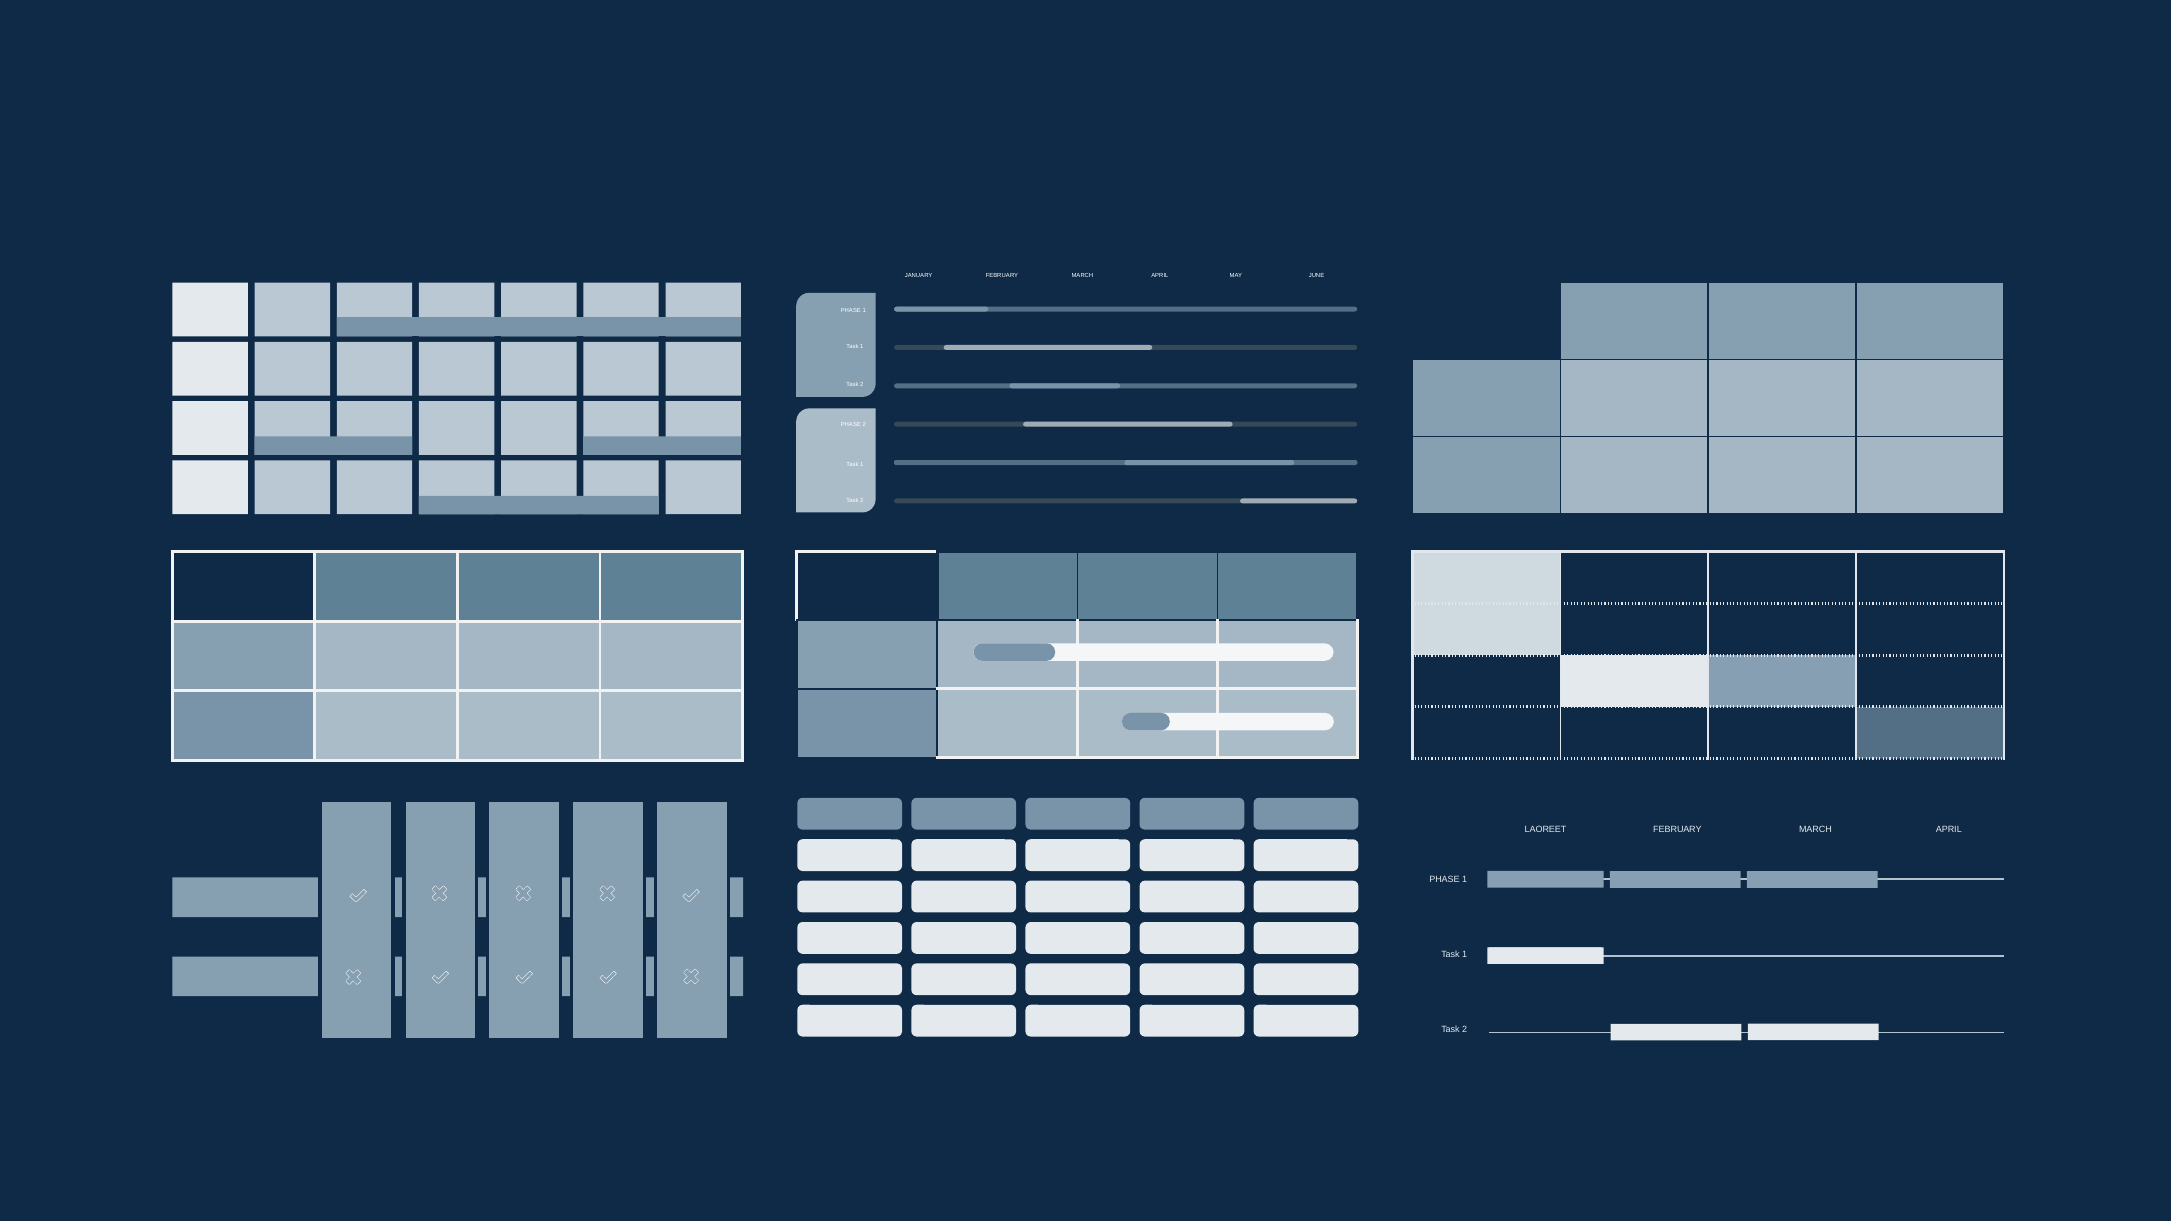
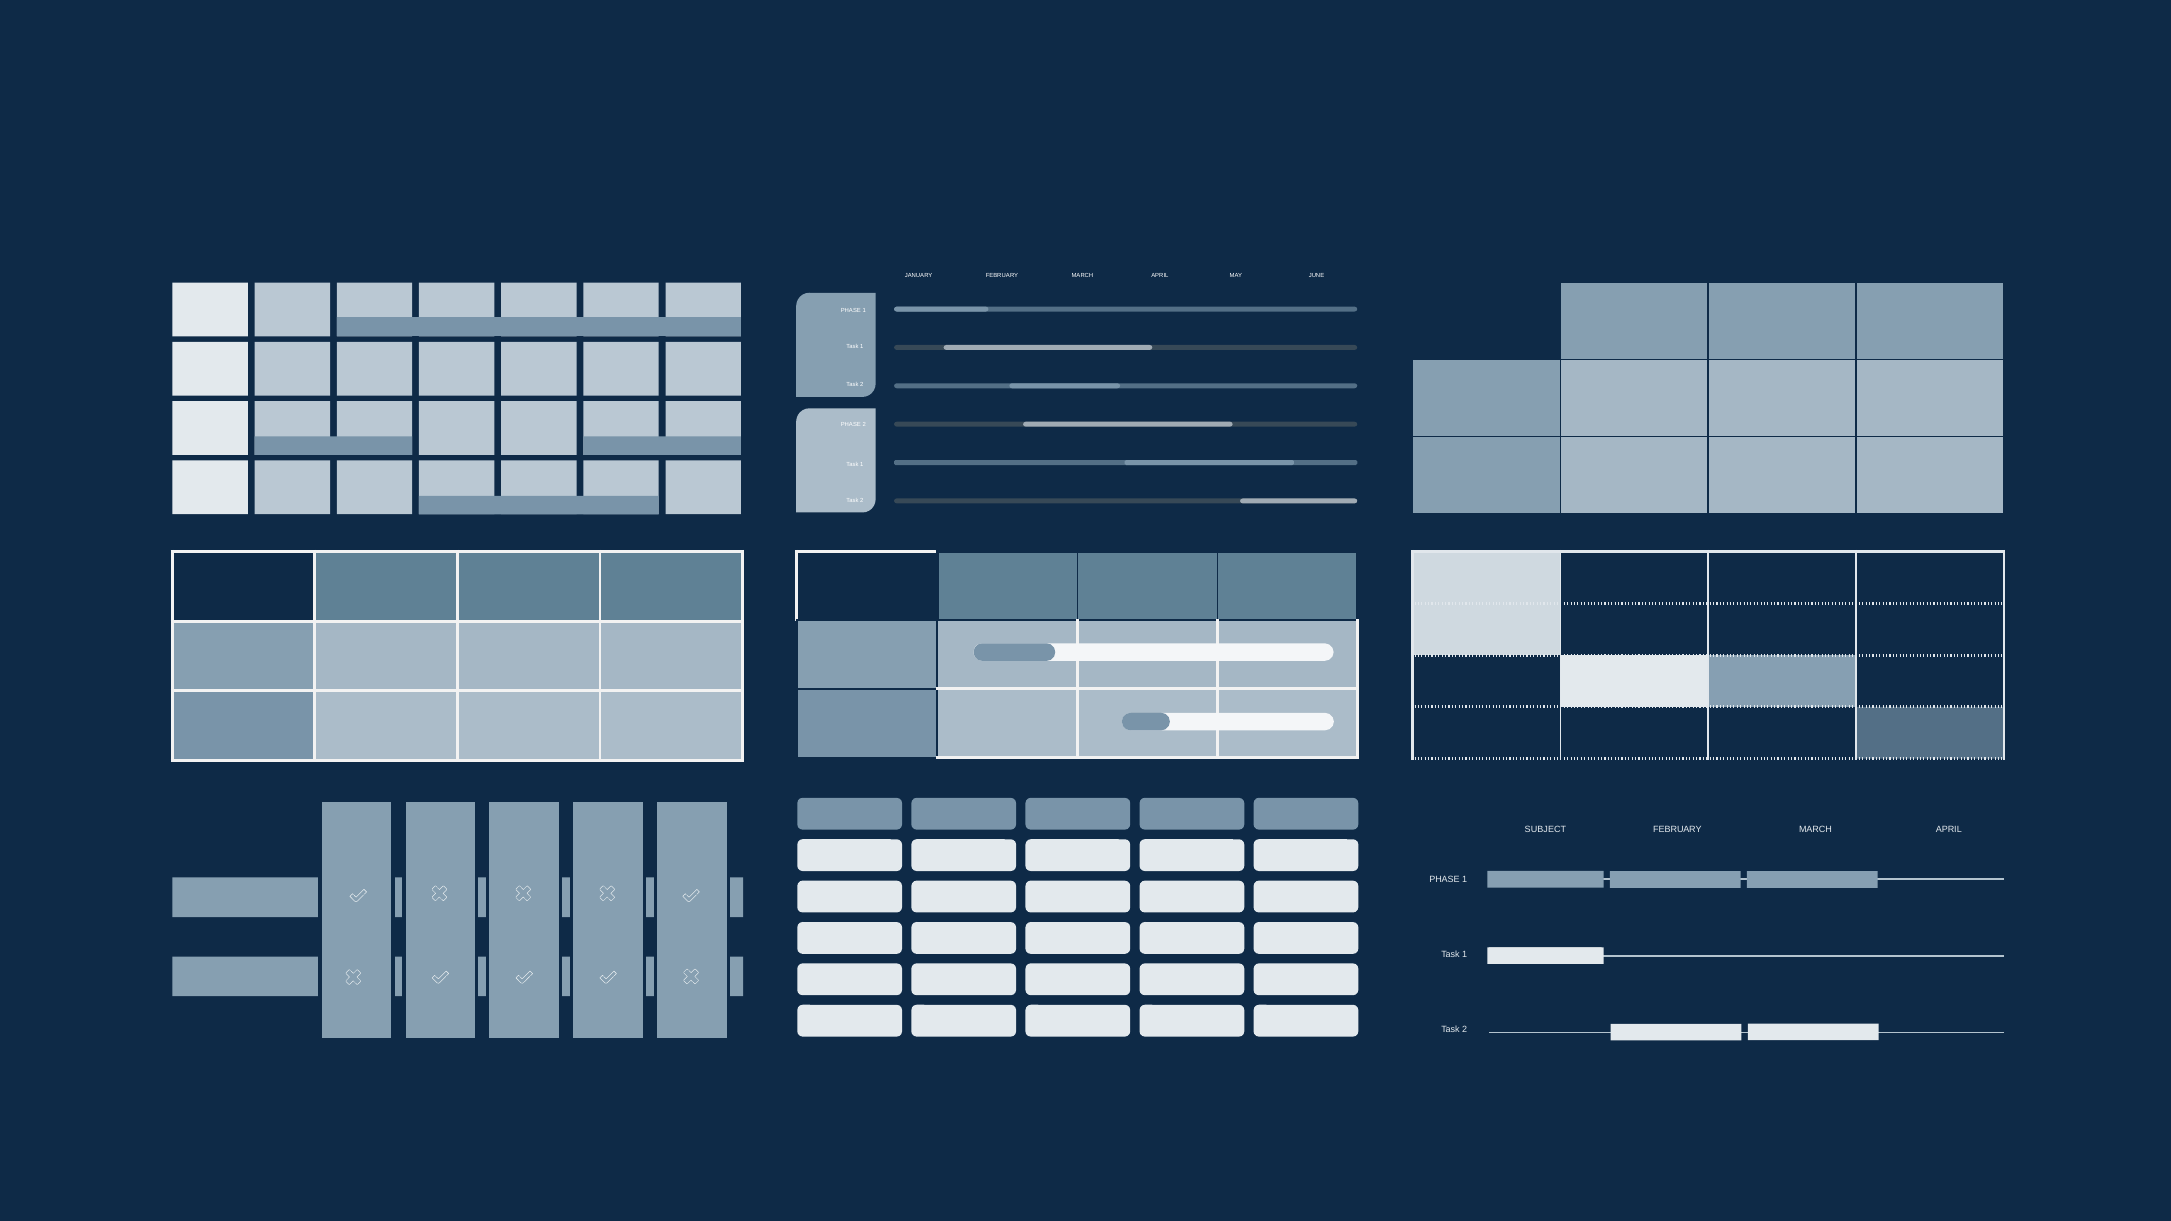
LAOREET: LAOREET -> SUBJECT
